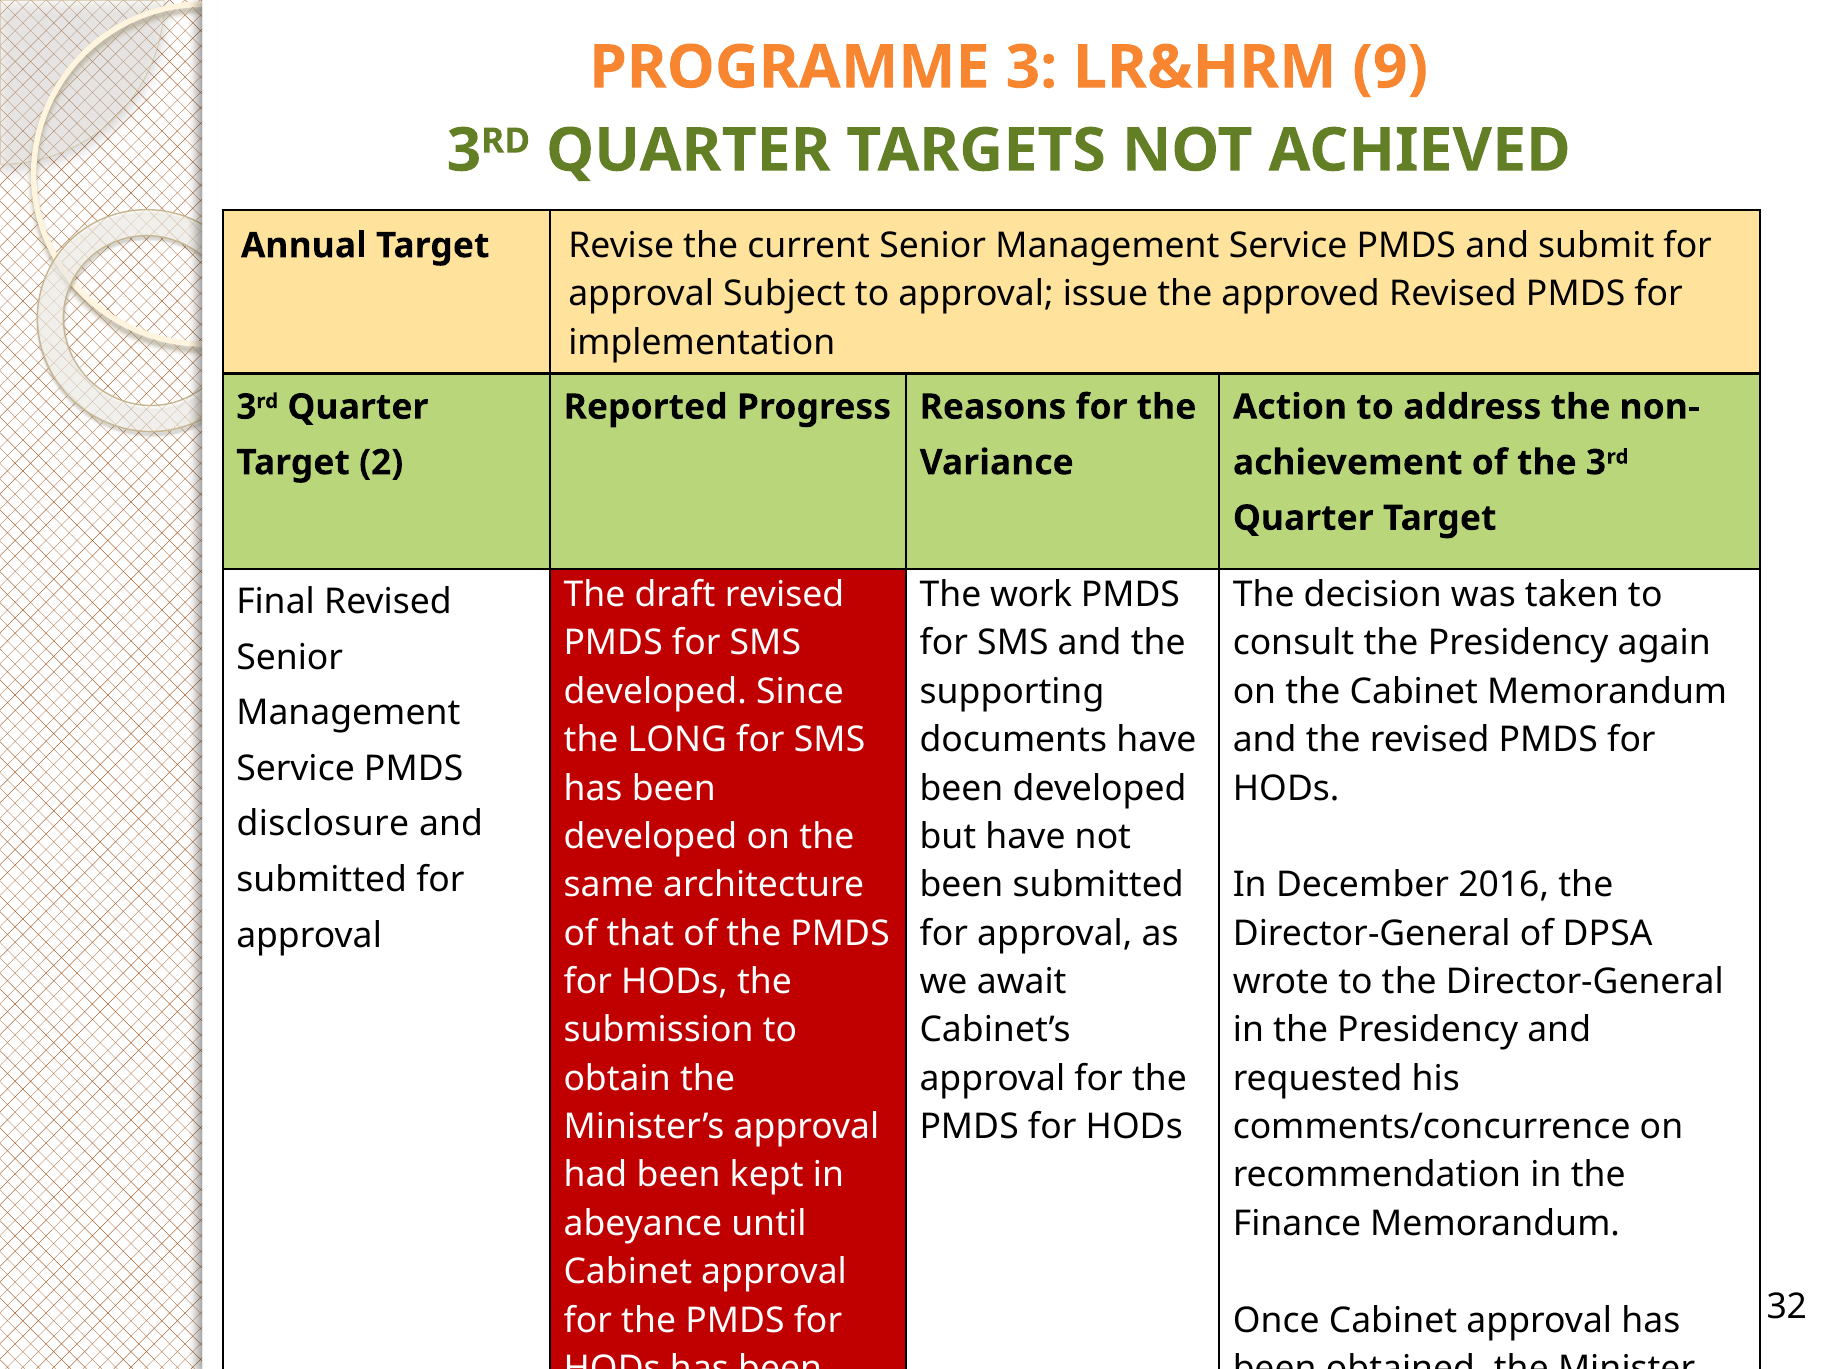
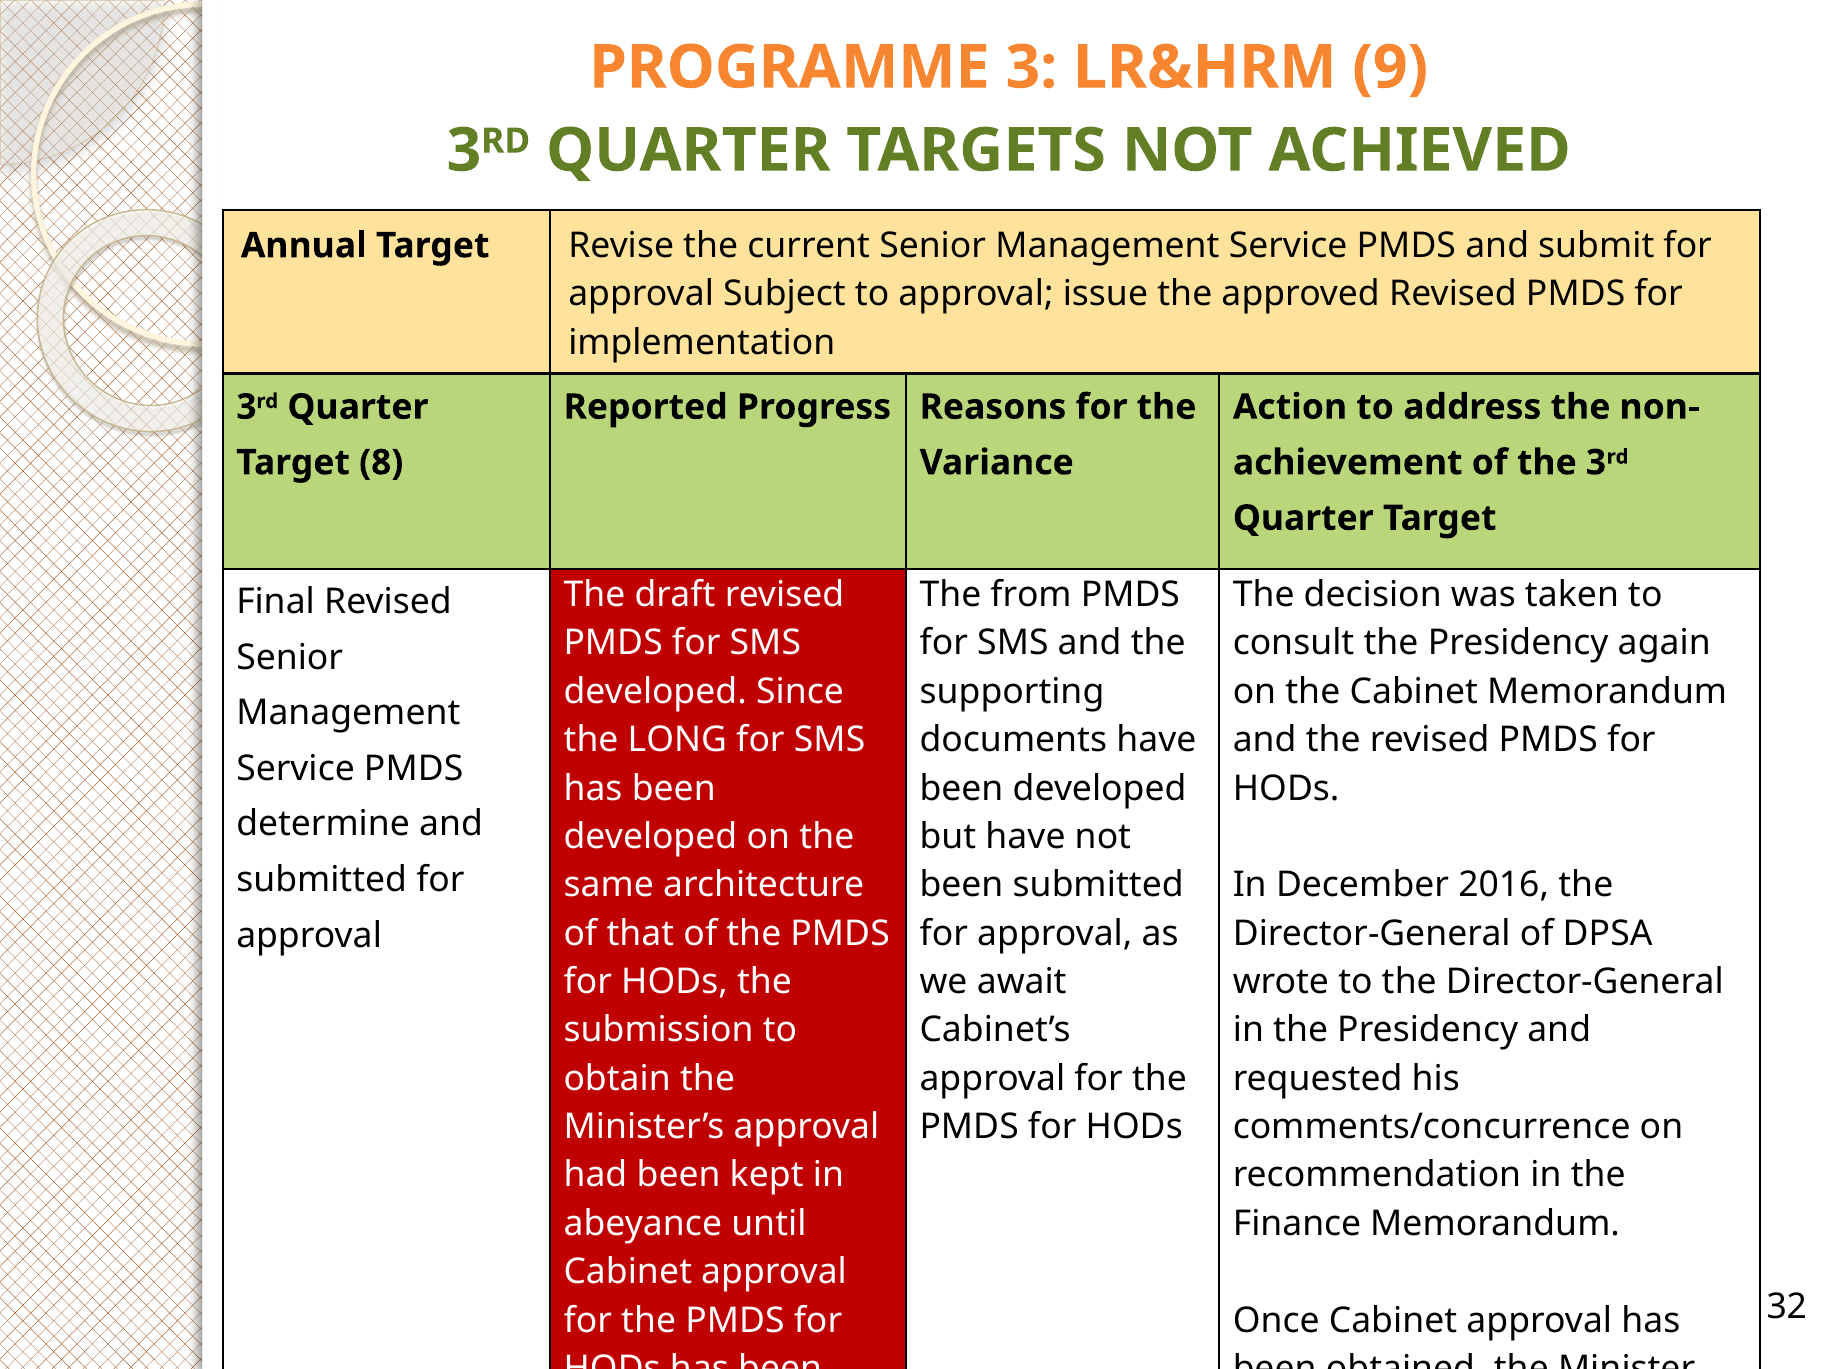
2: 2 -> 8
work: work -> from
disclosure: disclosure -> determine
